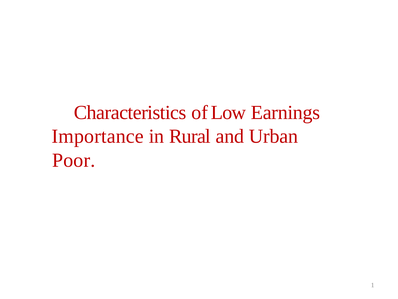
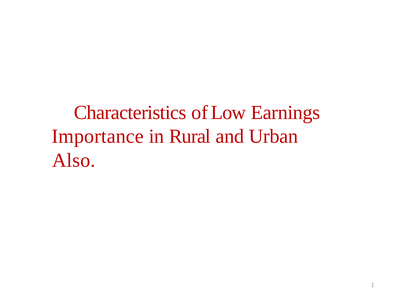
Poor: Poor -> Also
